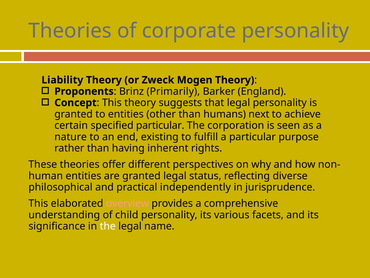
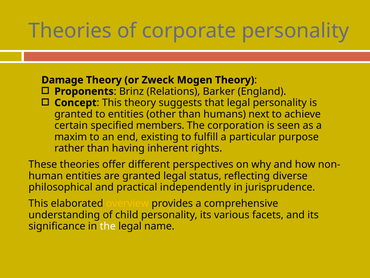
Liability: Liability -> Damage
Primarily: Primarily -> Relations
specified particular: particular -> members
nature: nature -> maxim
overview colour: pink -> yellow
